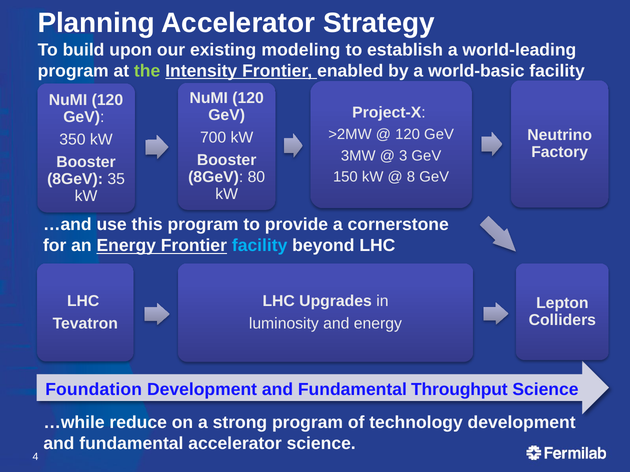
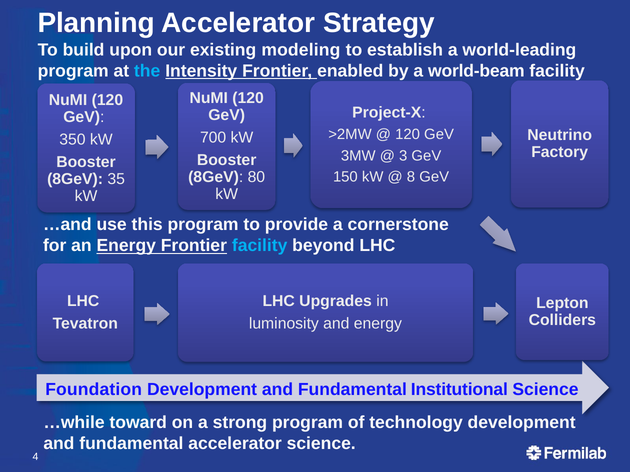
the colour: light green -> light blue
world-basic: world-basic -> world-beam
Throughput: Throughput -> Institutional
reduce: reduce -> toward
